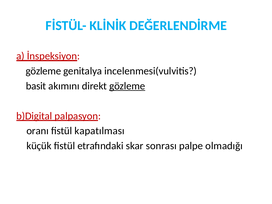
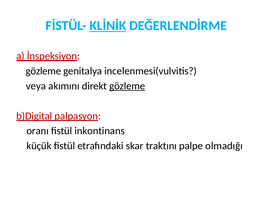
KLİNİK underline: none -> present
basit: basit -> veya
kapatılması: kapatılması -> inkontinans
sonrası: sonrası -> traktını
